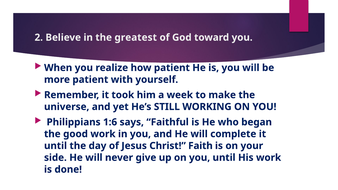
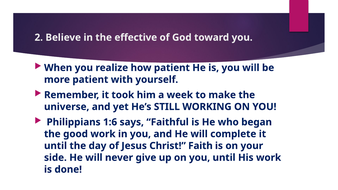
greatest: greatest -> effective
